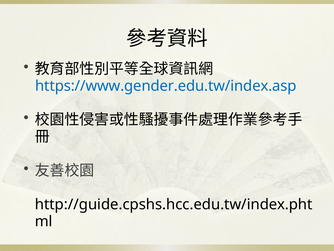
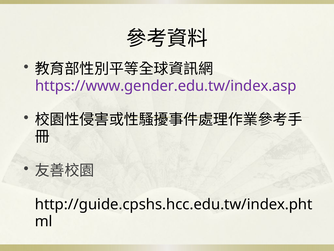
https://www.gender.edu.tw/index.asp colour: blue -> purple
